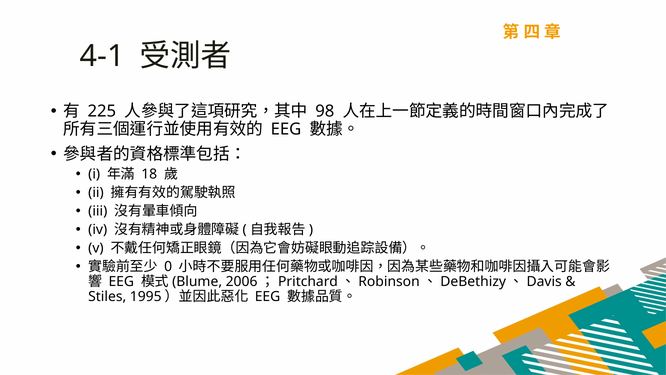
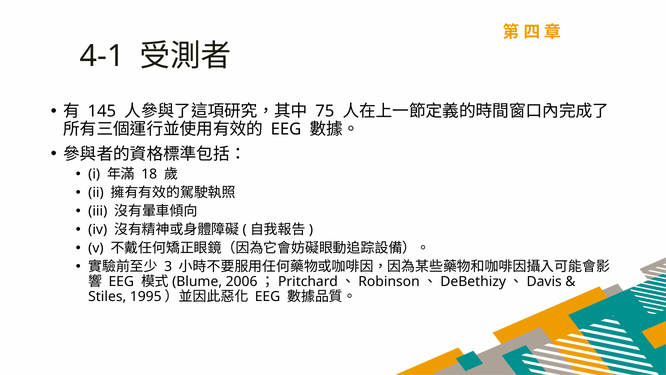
225: 225 -> 145
98: 98 -> 75
0: 0 -> 3
